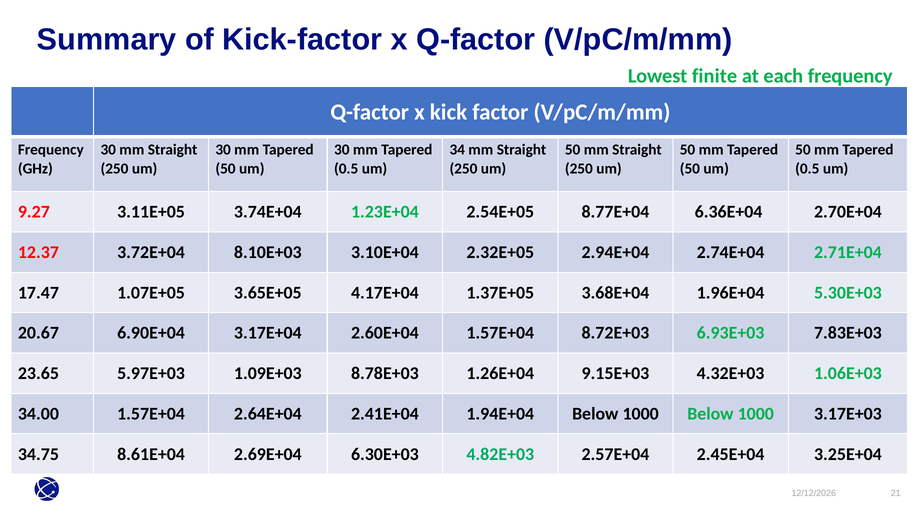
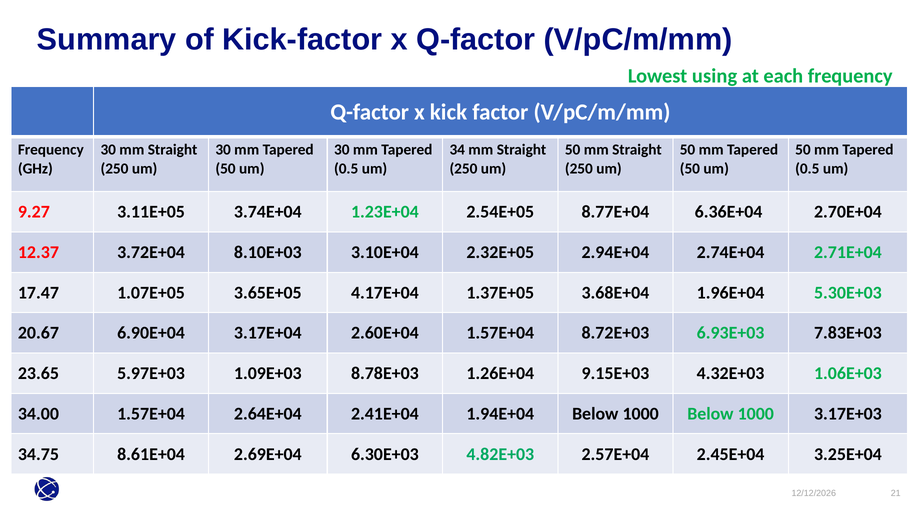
finite: finite -> using
